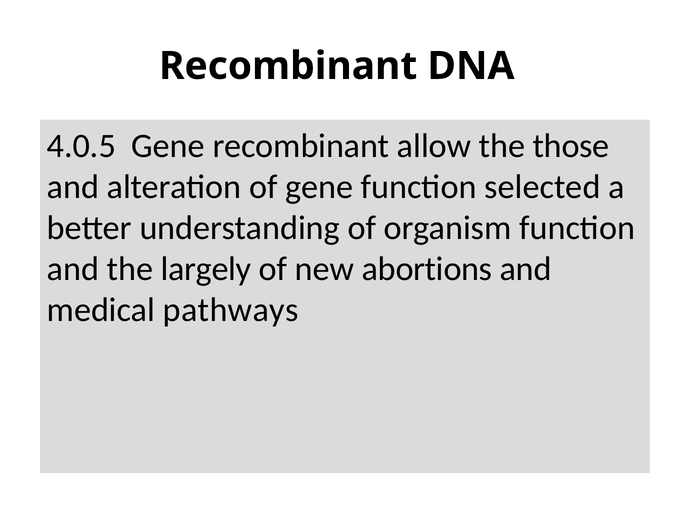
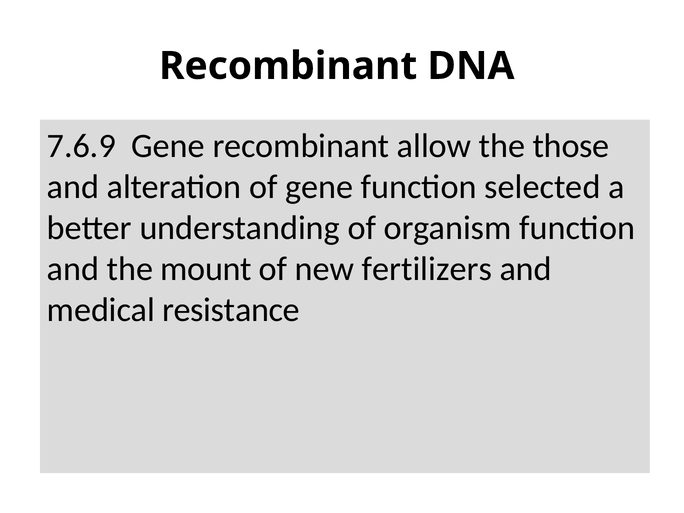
4.0.5: 4.0.5 -> 7.6.9
largely: largely -> mount
abortions: abortions -> fertilizers
pathways: pathways -> resistance
